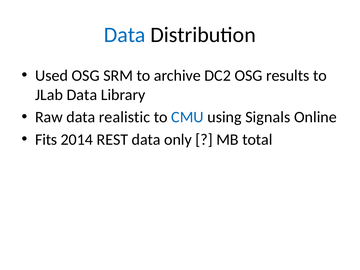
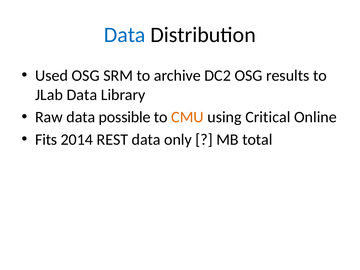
realistic: realistic -> possible
CMU colour: blue -> orange
Signals: Signals -> Critical
